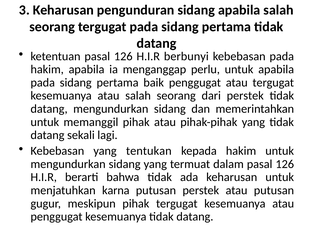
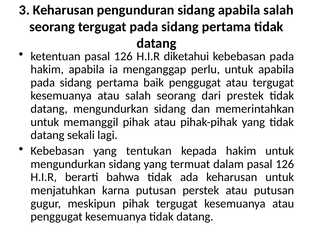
berbunyi: berbunyi -> diketahui
dari perstek: perstek -> prestek
